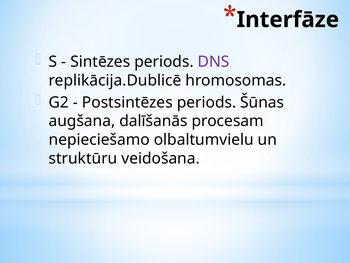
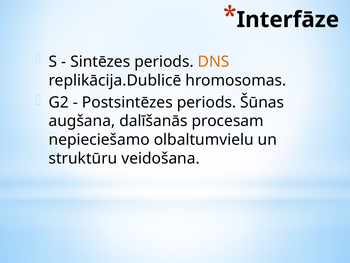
DNS colour: purple -> orange
